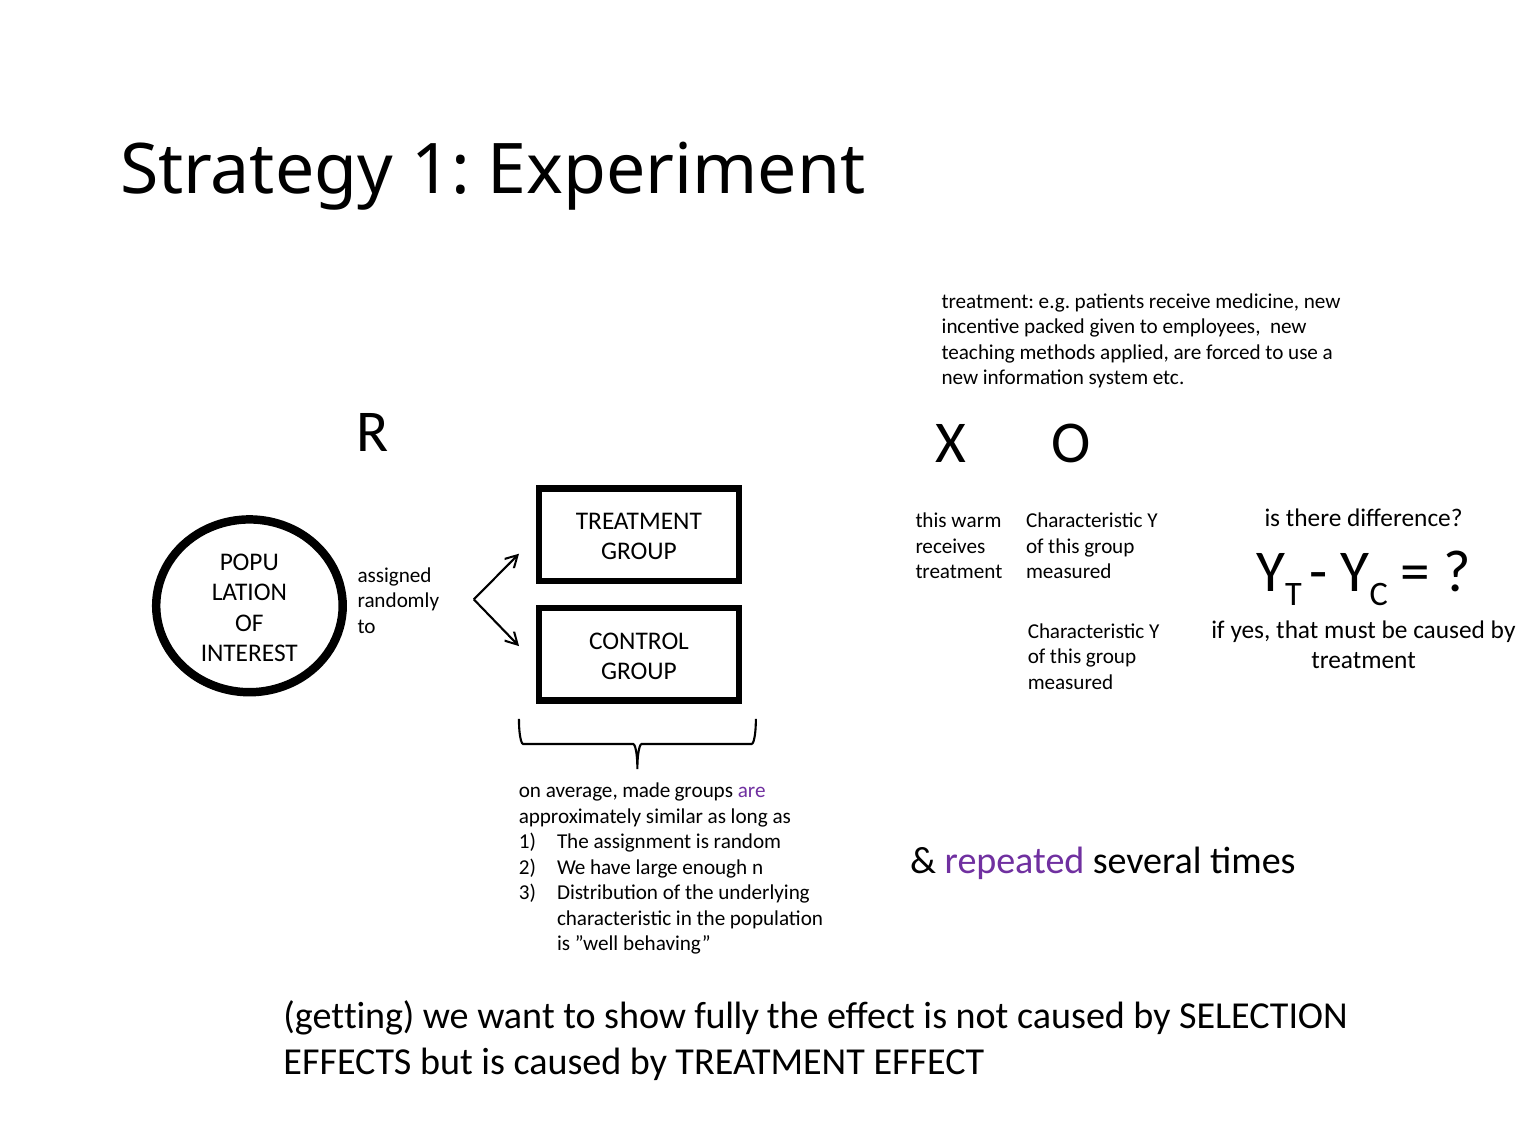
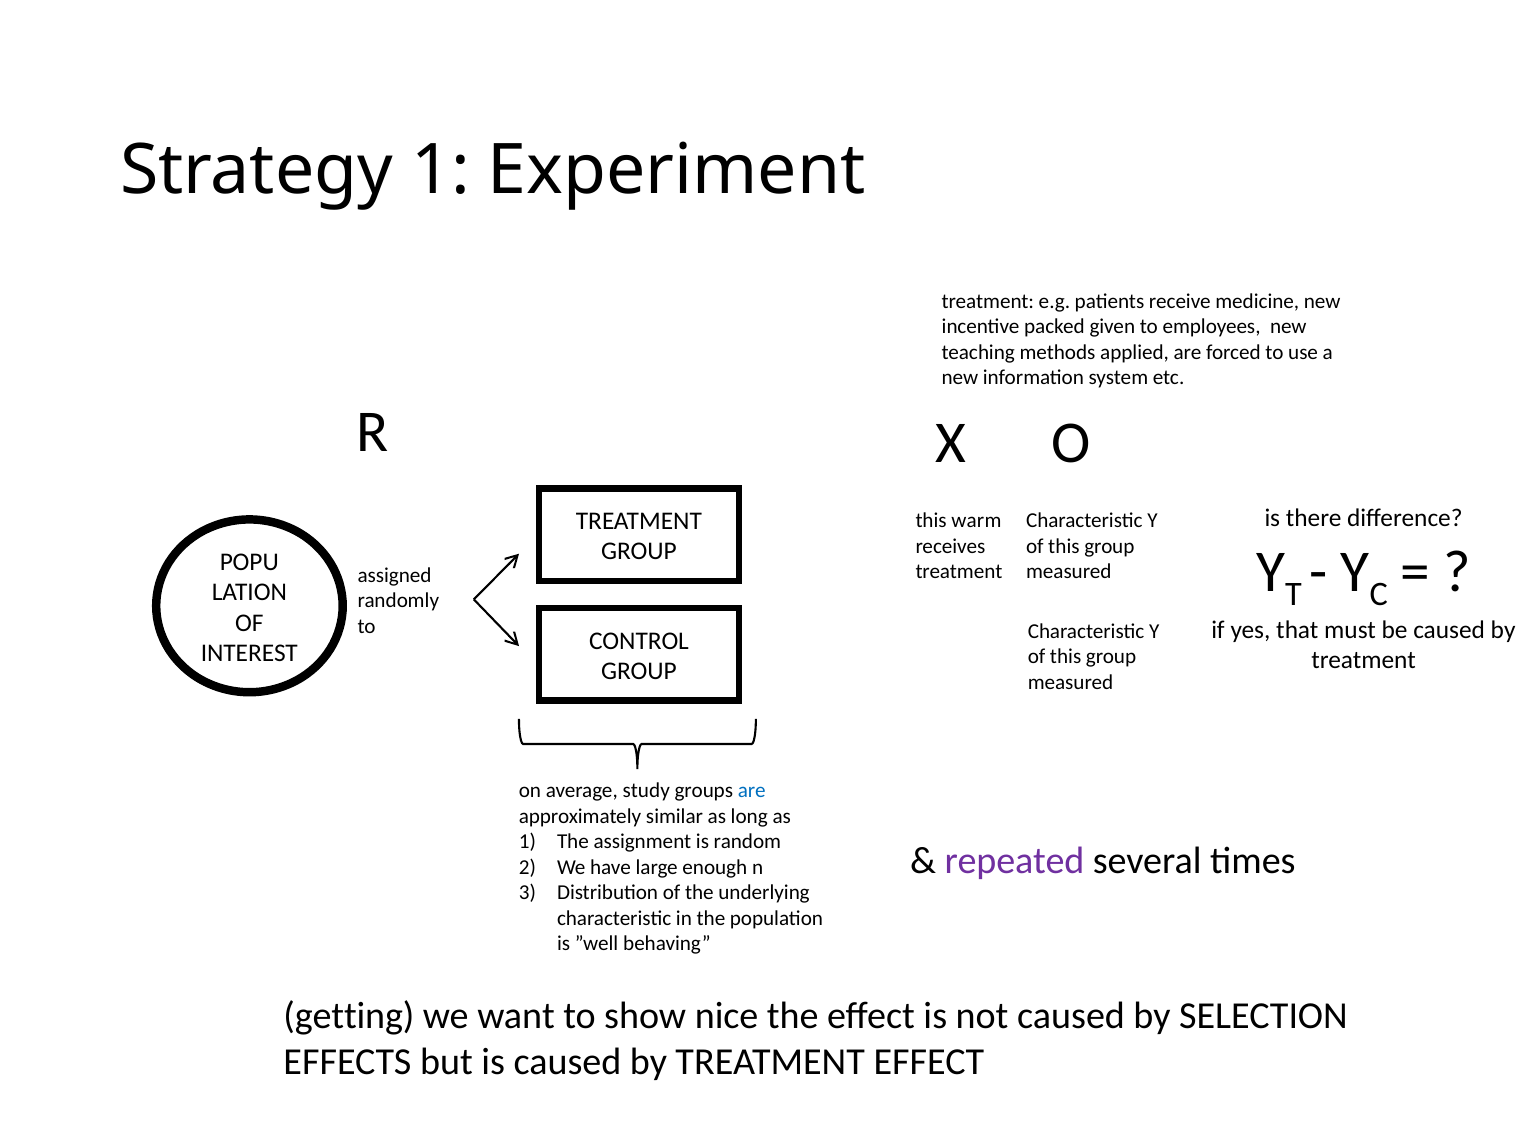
made: made -> study
are at (752, 791) colour: purple -> blue
fully: fully -> nice
